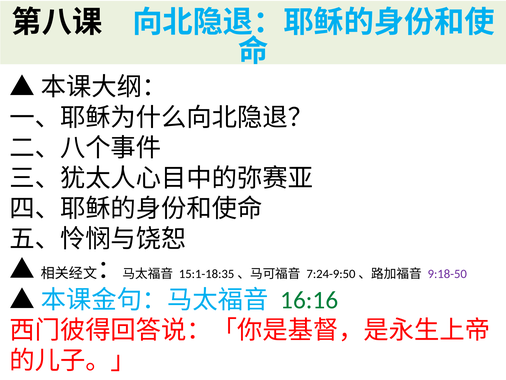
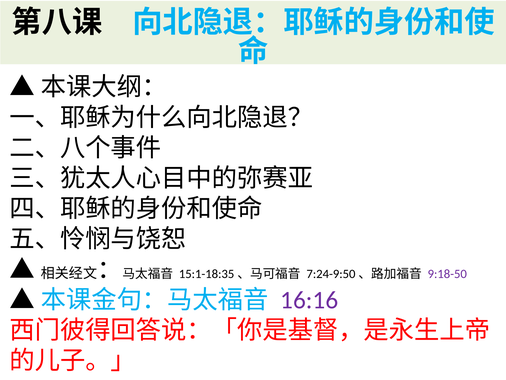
16:16 colour: green -> purple
